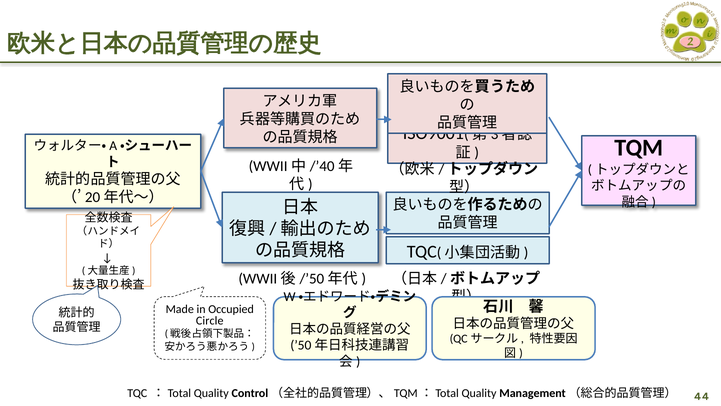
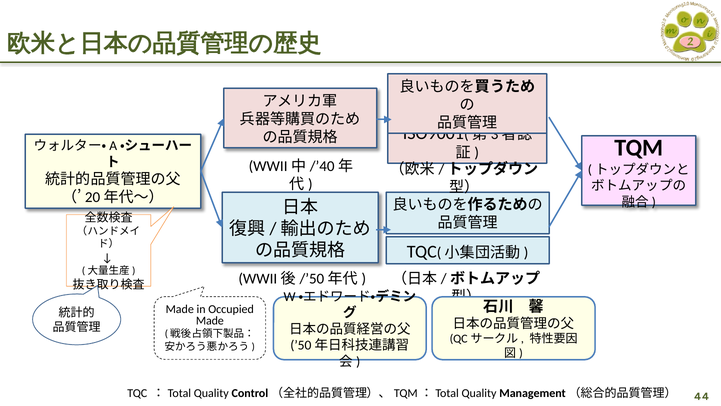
Circle at (210, 320): Circle -> Made
